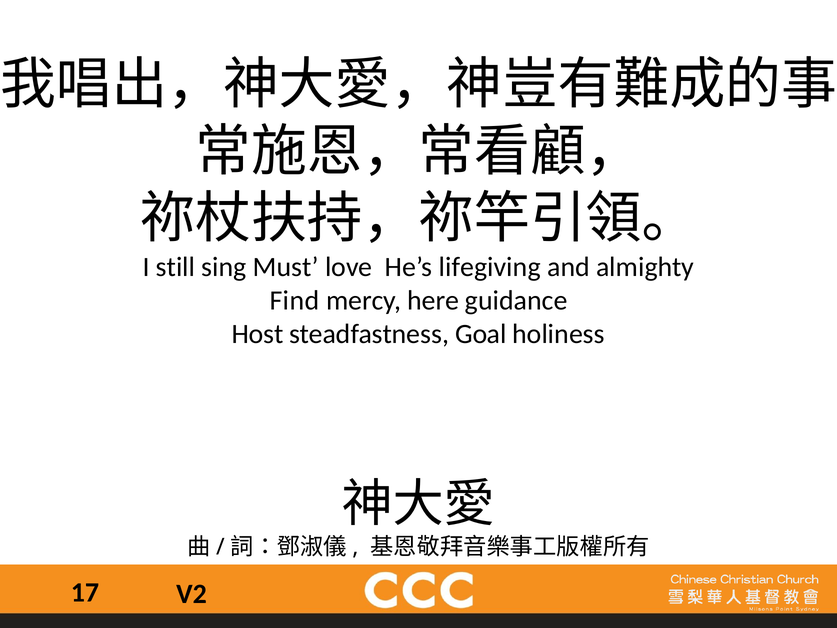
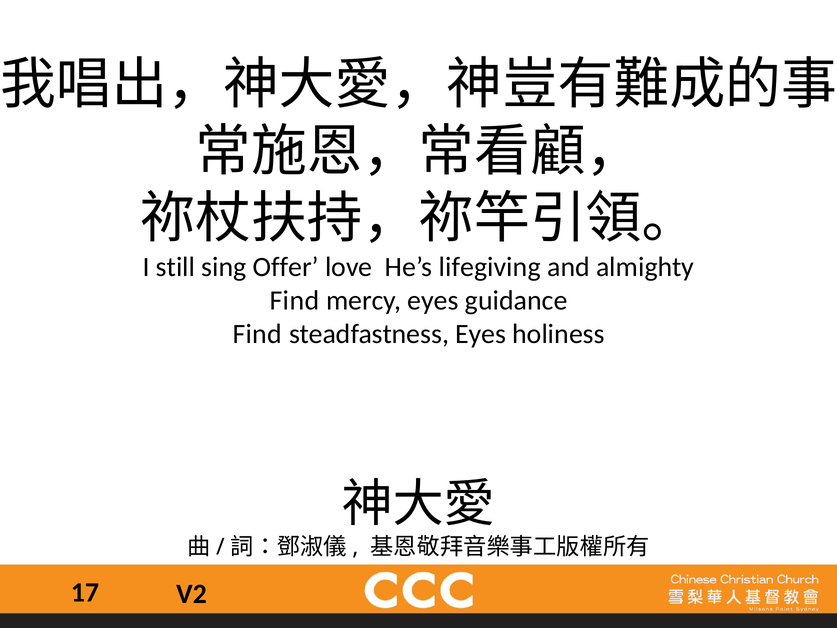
Must: Must -> Offer
mercy here: here -> eyes
Host at (258, 334): Host -> Find
steadfastness Goal: Goal -> Eyes
